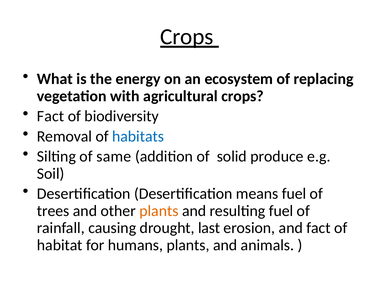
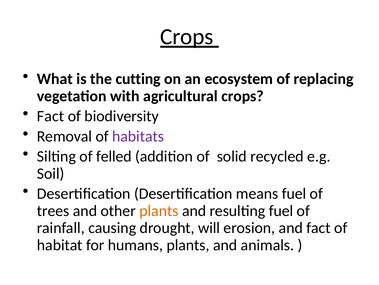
energy: energy -> cutting
habitats colour: blue -> purple
same: same -> felled
produce: produce -> recycled
last: last -> will
